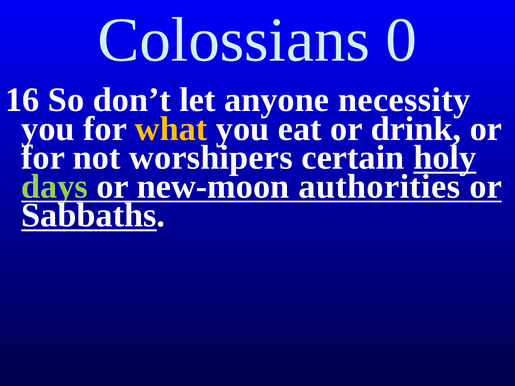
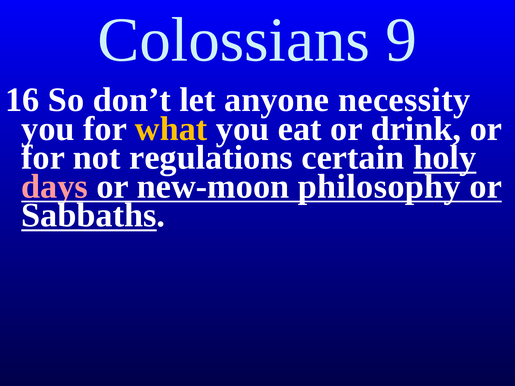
0: 0 -> 9
worshipers: worshipers -> regulations
days colour: light green -> pink
authorities: authorities -> philosophy
